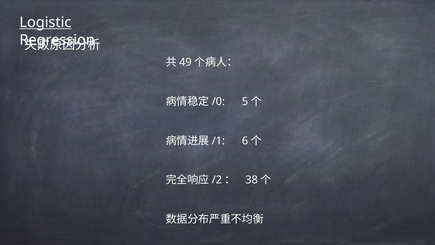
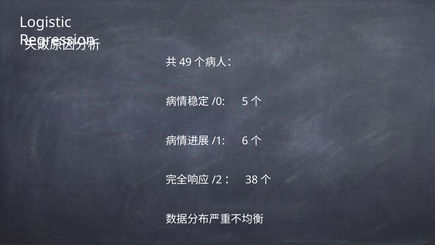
Logistic underline: present -> none
